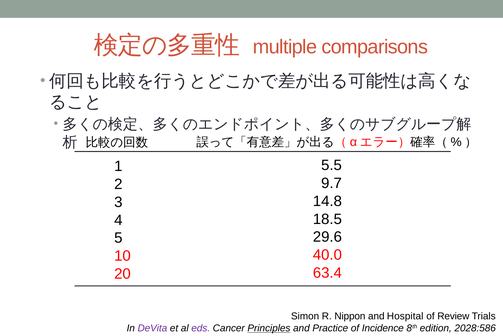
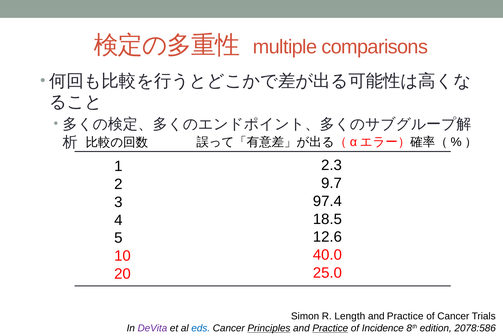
5.5: 5.5 -> 2.3
14.8: 14.8 -> 97.4
29.6: 29.6 -> 12.6
63.4: 63.4 -> 25.0
Nippon: Nippon -> Length
Hospital at (405, 316): Hospital -> Practice
of Review: Review -> Cancer
eds colour: purple -> blue
Practice at (330, 328) underline: none -> present
2028:586: 2028:586 -> 2078:586
